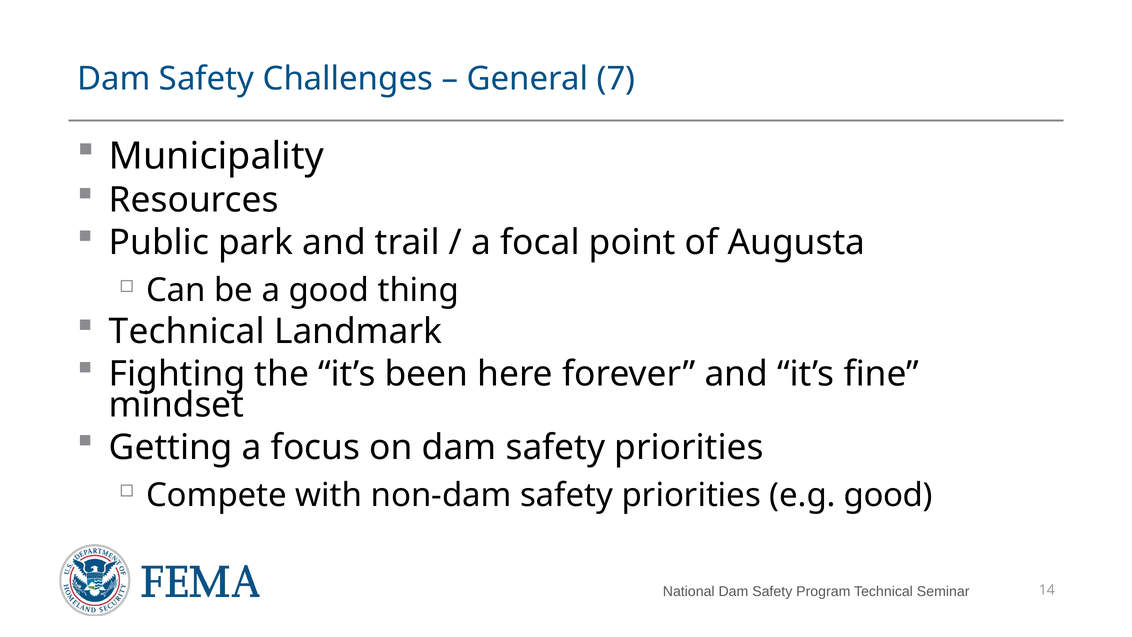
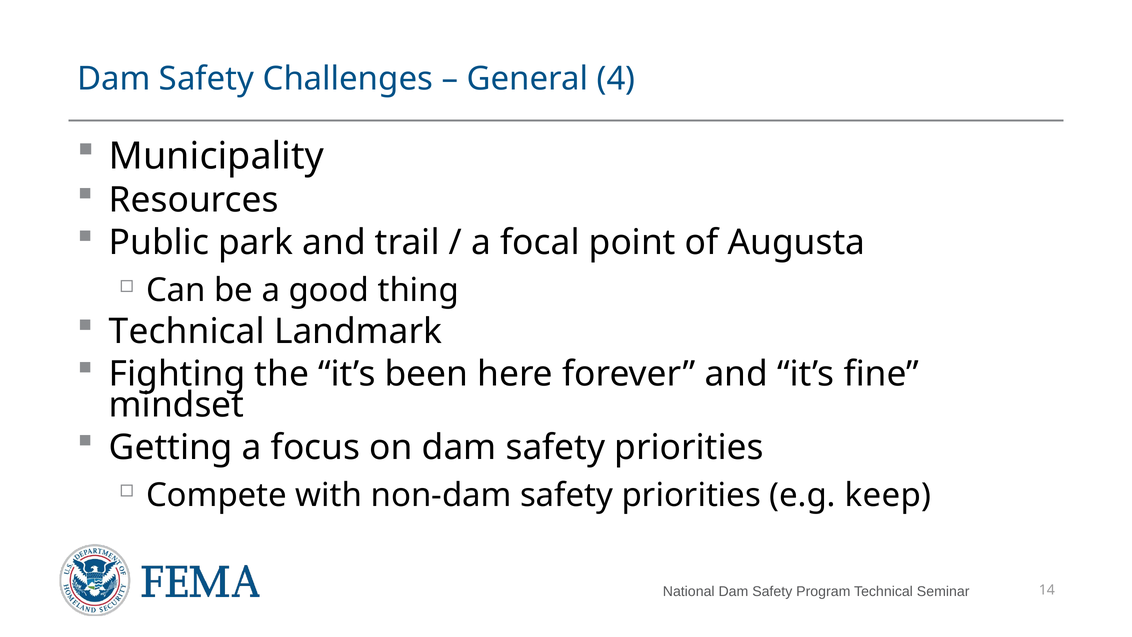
7: 7 -> 4
e.g good: good -> keep
